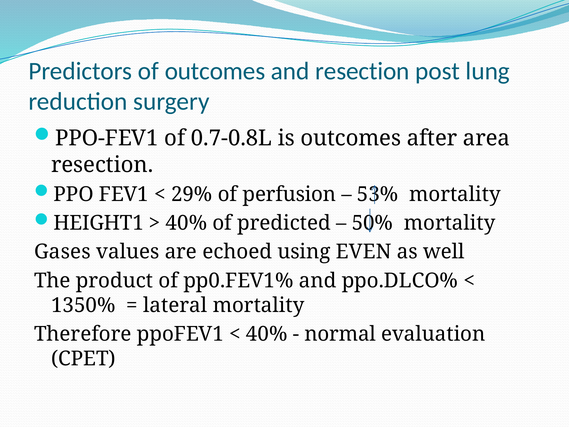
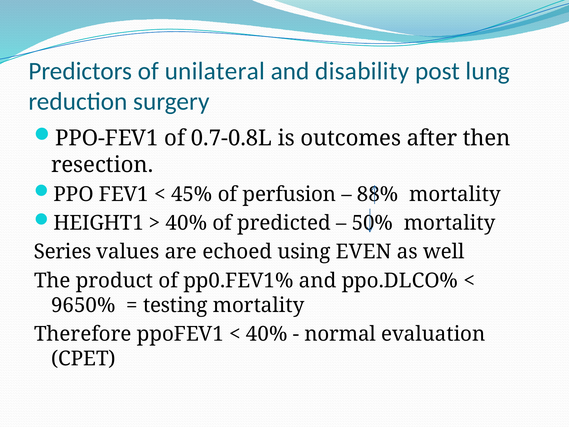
of outcomes: outcomes -> unilateral
and resection: resection -> disability
area: area -> then
29%: 29% -> 45%
53%: 53% -> 88%
Gases: Gases -> Series
1350%: 1350% -> 9650%
lateral: lateral -> testing
